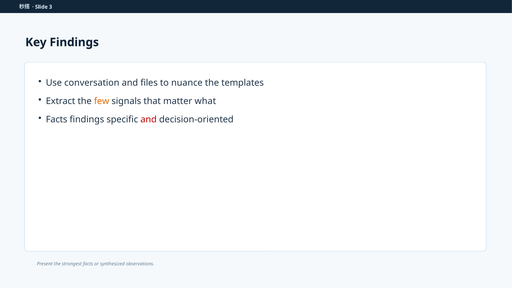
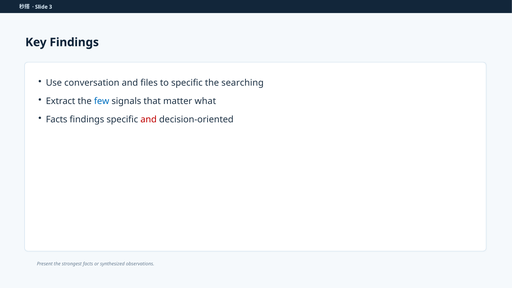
to nuance: nuance -> specific
templates: templates -> searching
few colour: orange -> blue
